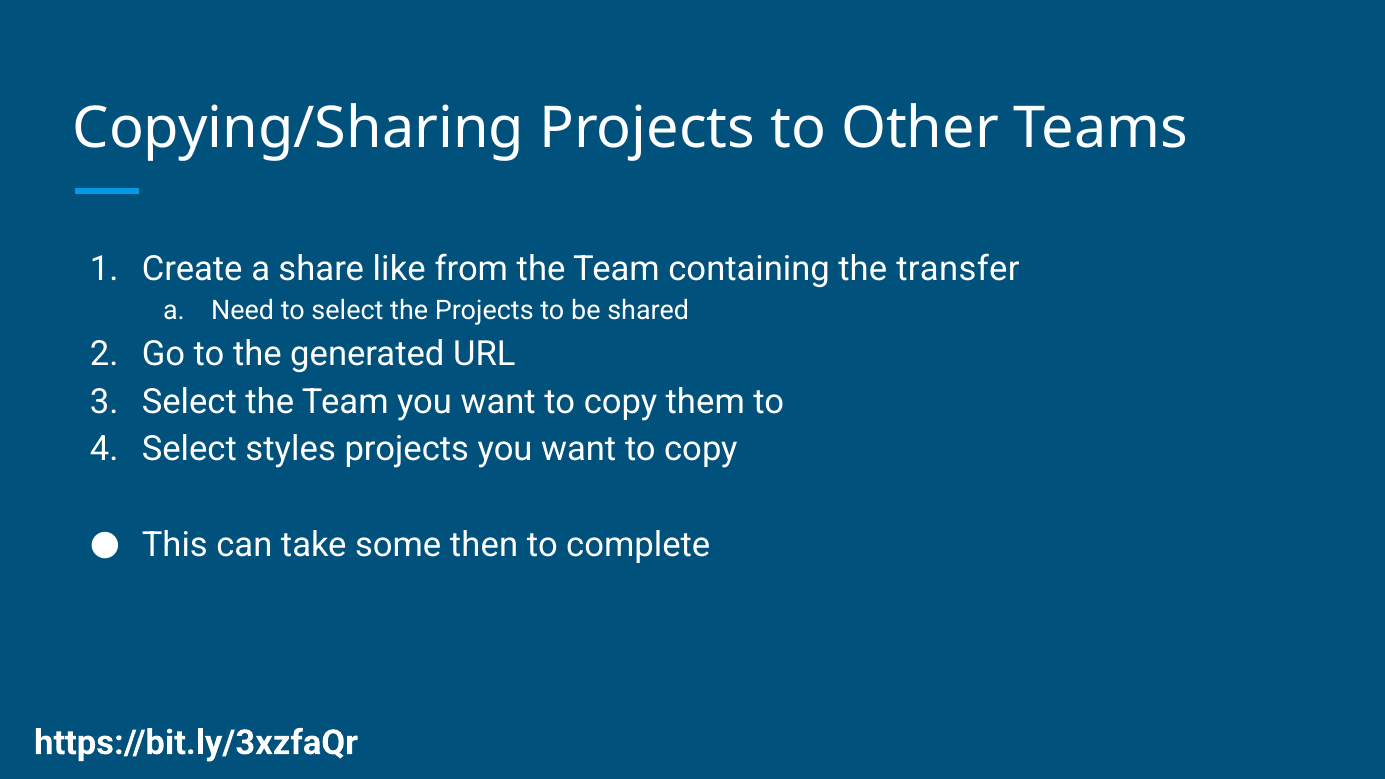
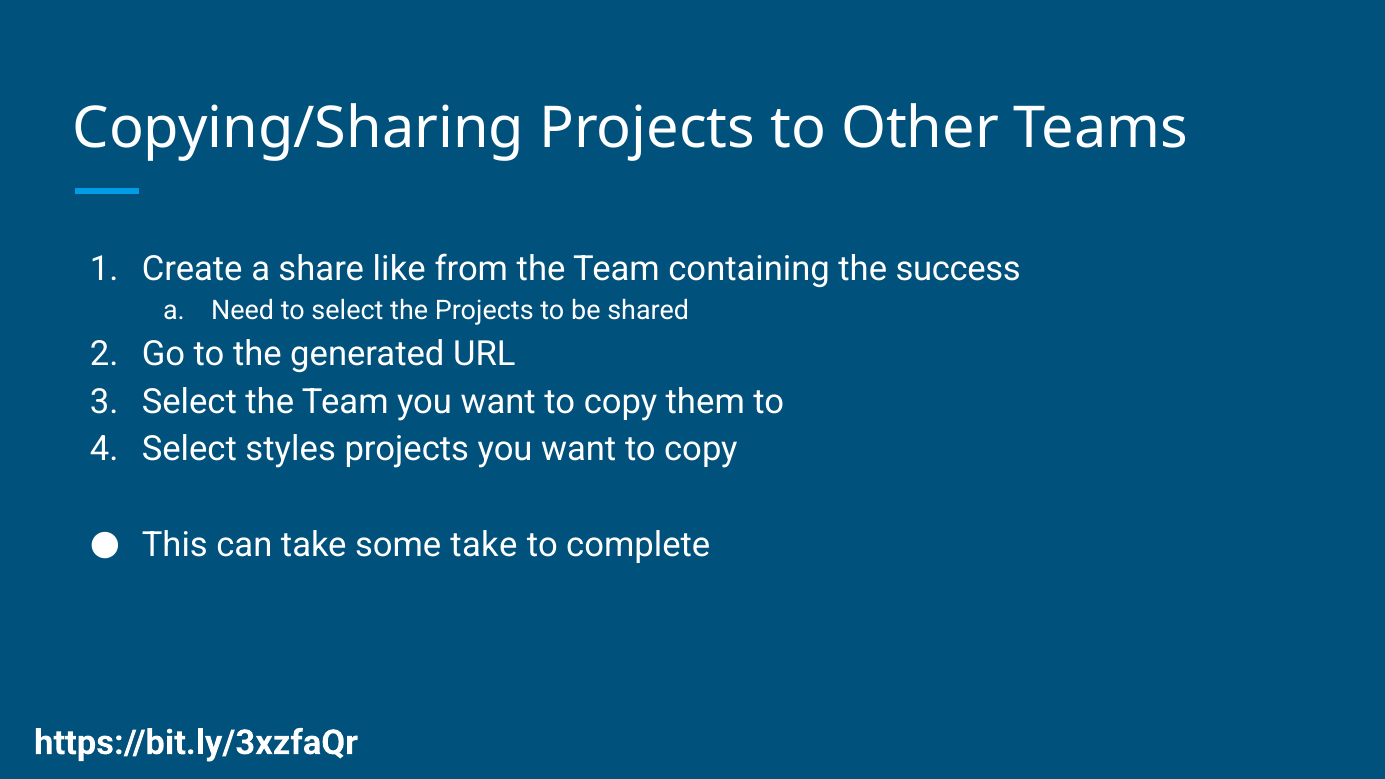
transfer: transfer -> success
some then: then -> take
